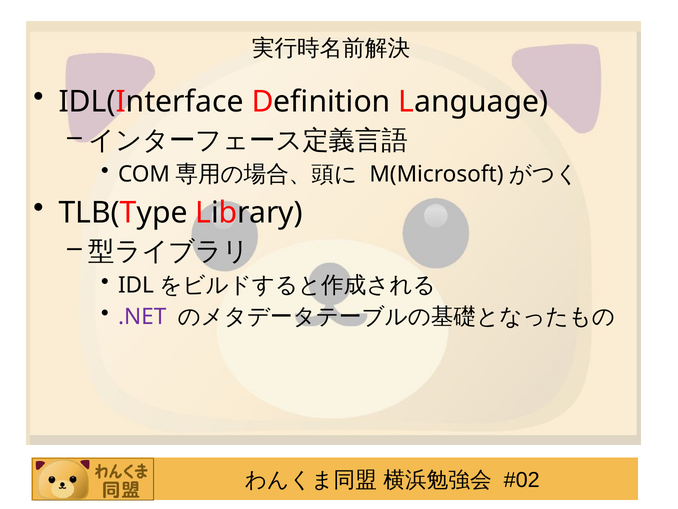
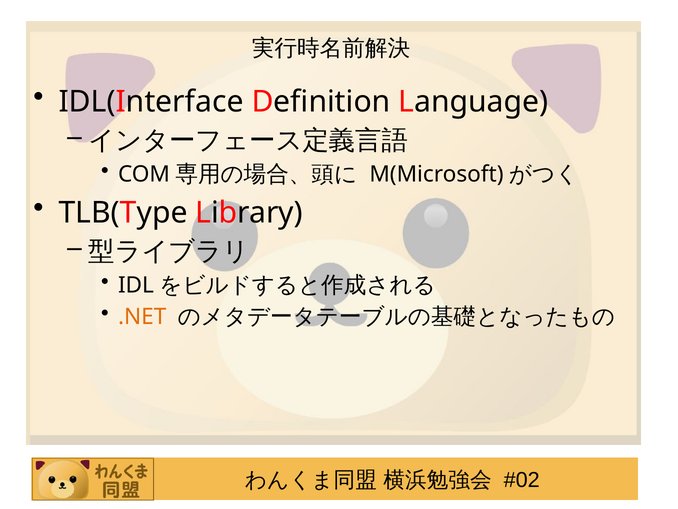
.NET colour: purple -> orange
